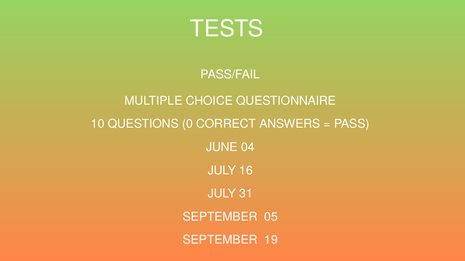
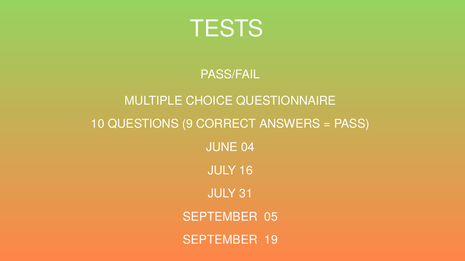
0: 0 -> 9
